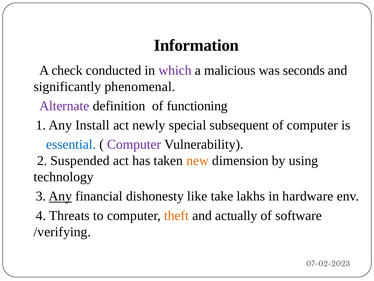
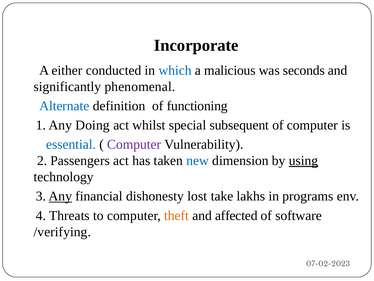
Information: Information -> Incorporate
check: check -> either
which colour: purple -> blue
Alternate colour: purple -> blue
Install: Install -> Doing
newly: newly -> whilst
Suspended: Suspended -> Passengers
new colour: orange -> blue
using underline: none -> present
like: like -> lost
hardware: hardware -> programs
actually: actually -> affected
